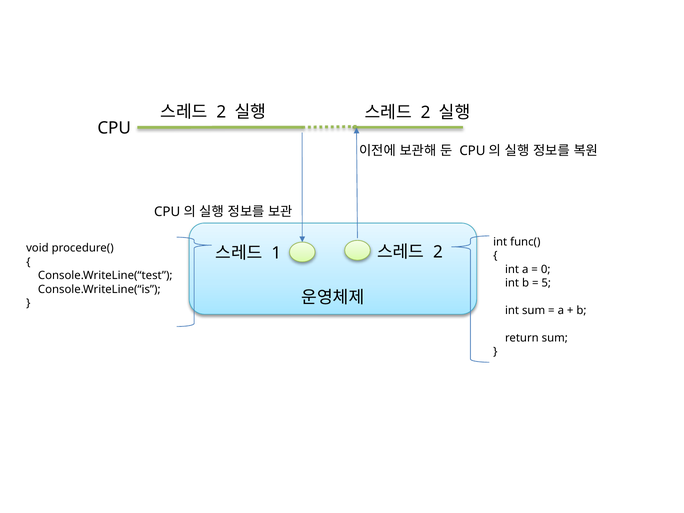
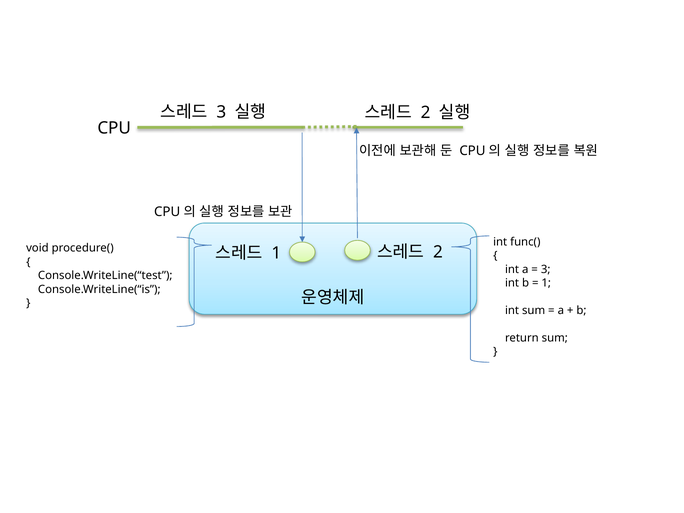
2 at (221, 112): 2 -> 3
0 at (546, 269): 0 -> 3
5 at (546, 283): 5 -> 1
